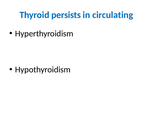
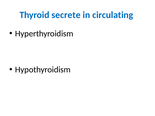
persists: persists -> secrete
